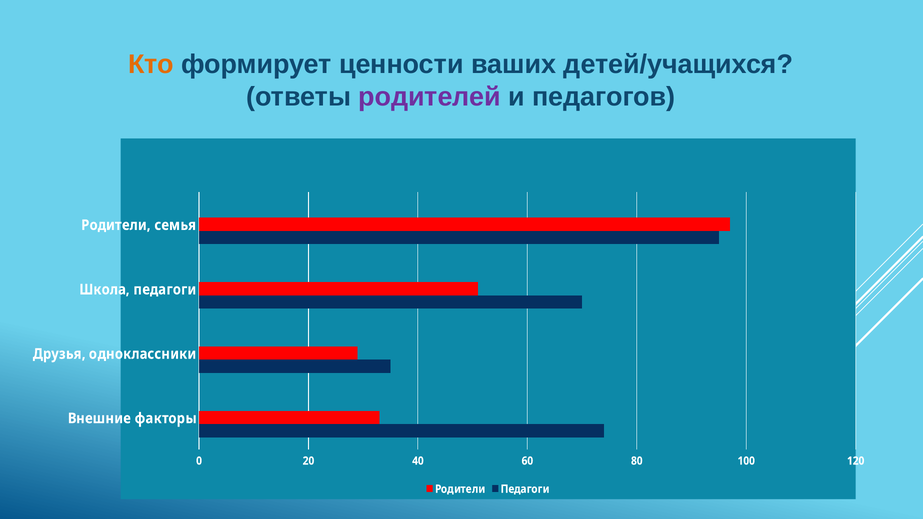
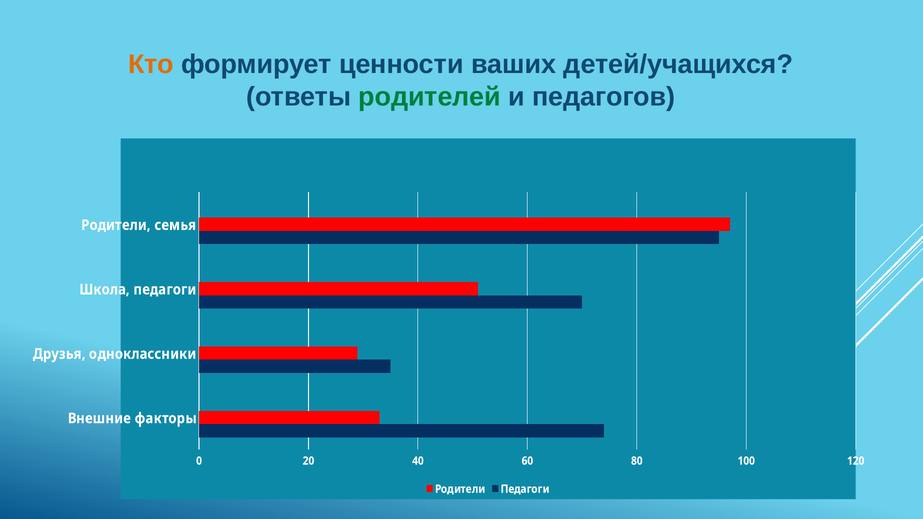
родителей colour: purple -> green
